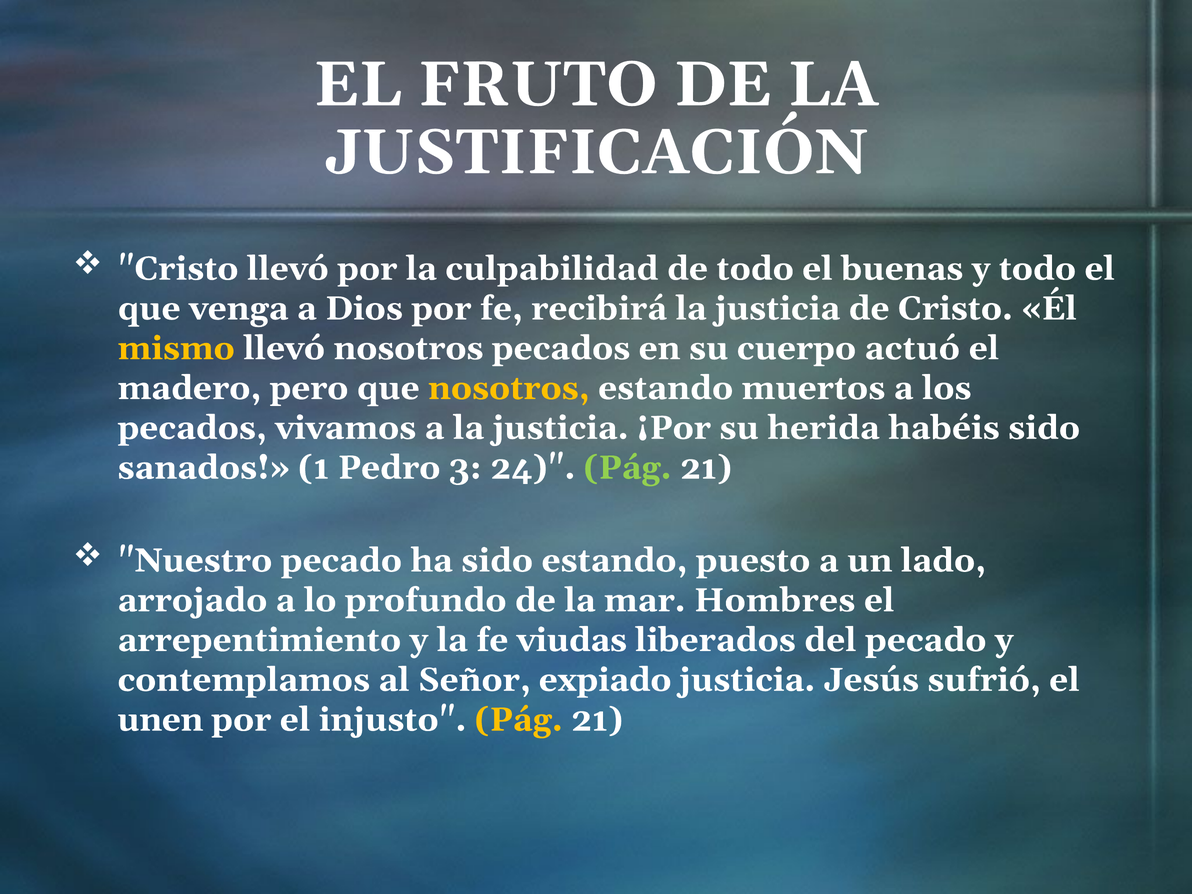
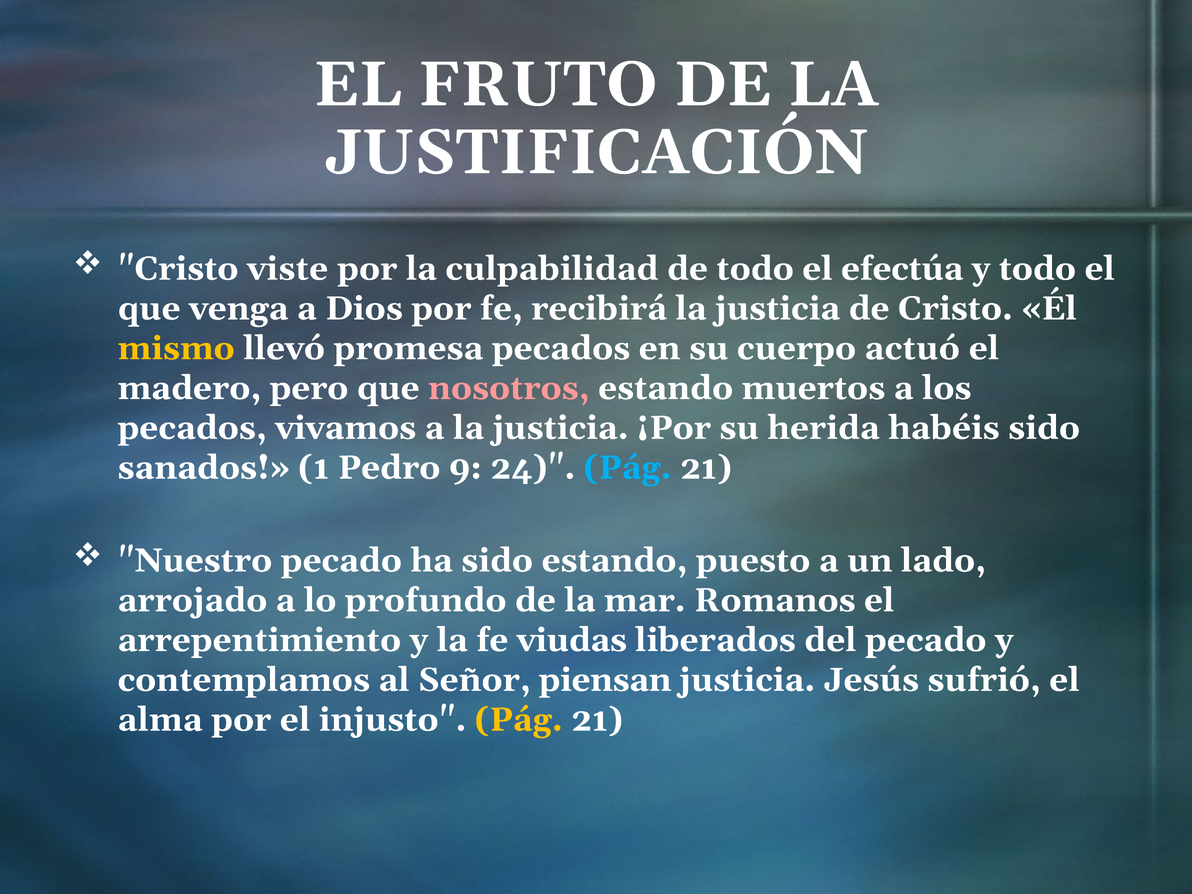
Cristo llevó: llevó -> viste
buenas: buenas -> efectúa
llevó nosotros: nosotros -> promesa
nosotros at (509, 388) colour: yellow -> pink
3: 3 -> 9
Pág at (628, 468) colour: light green -> light blue
Hombres: Hombres -> Romanos
expiado: expiado -> piensan
unen: unen -> alma
